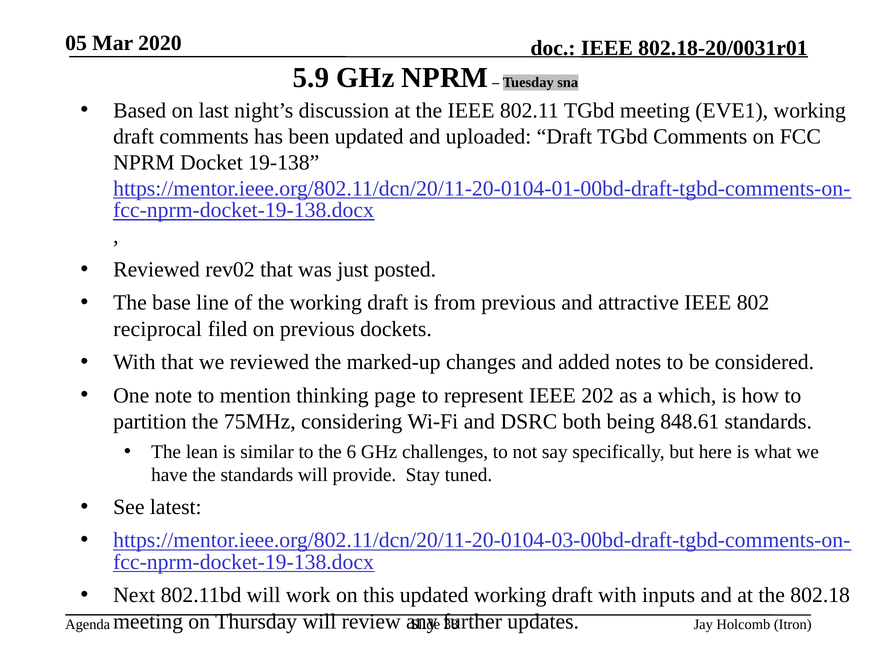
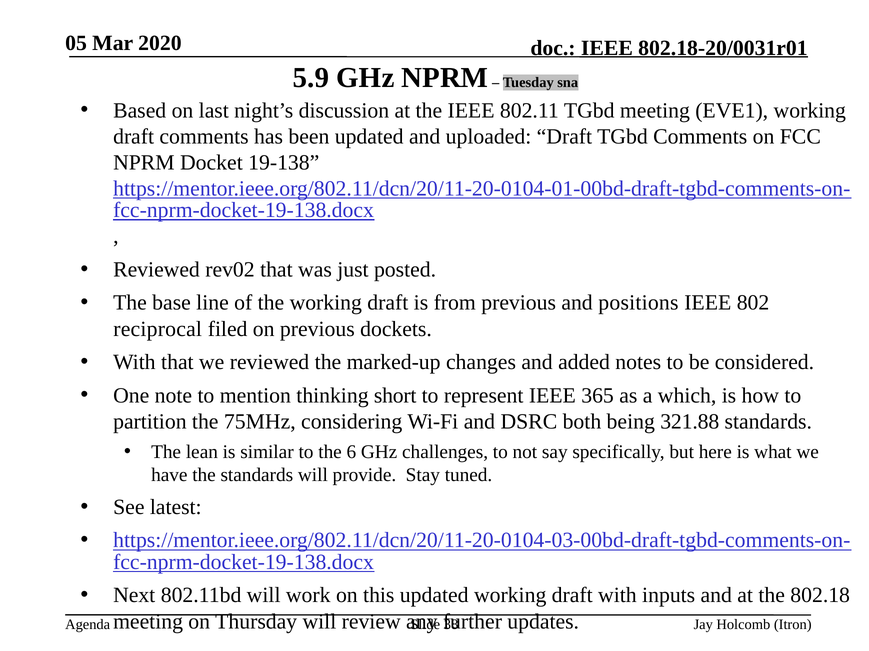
attractive: attractive -> positions
page: page -> short
202: 202 -> 365
848.61: 848.61 -> 321.88
